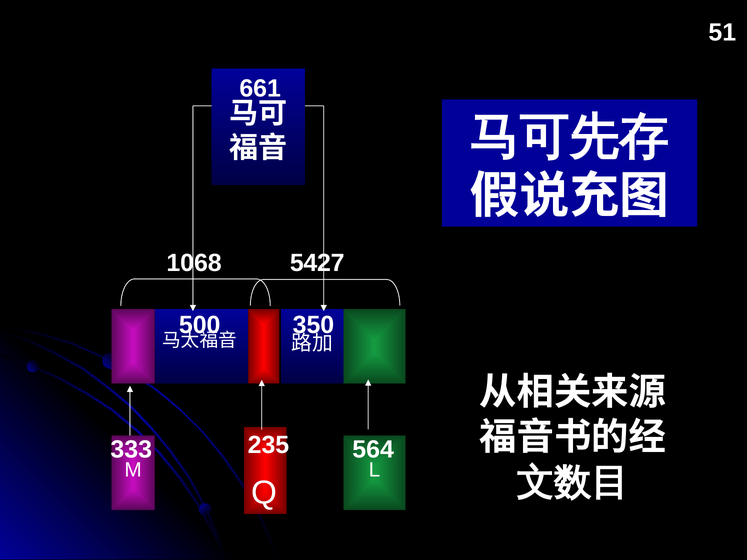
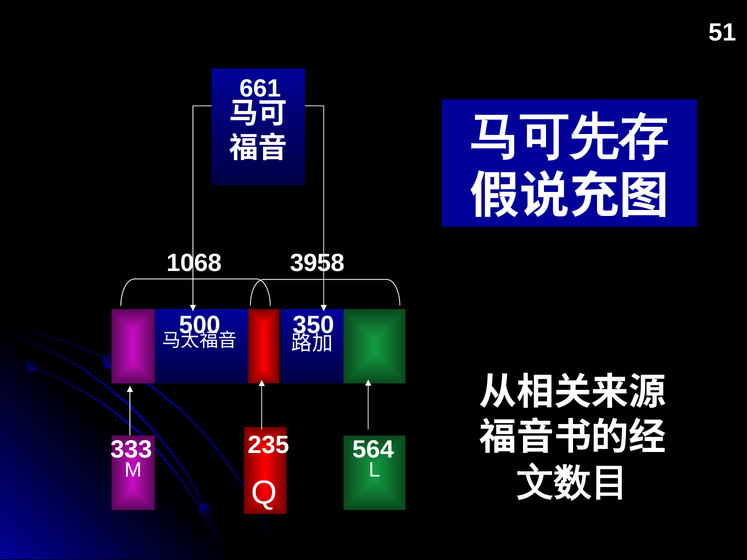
5427: 5427 -> 3958
